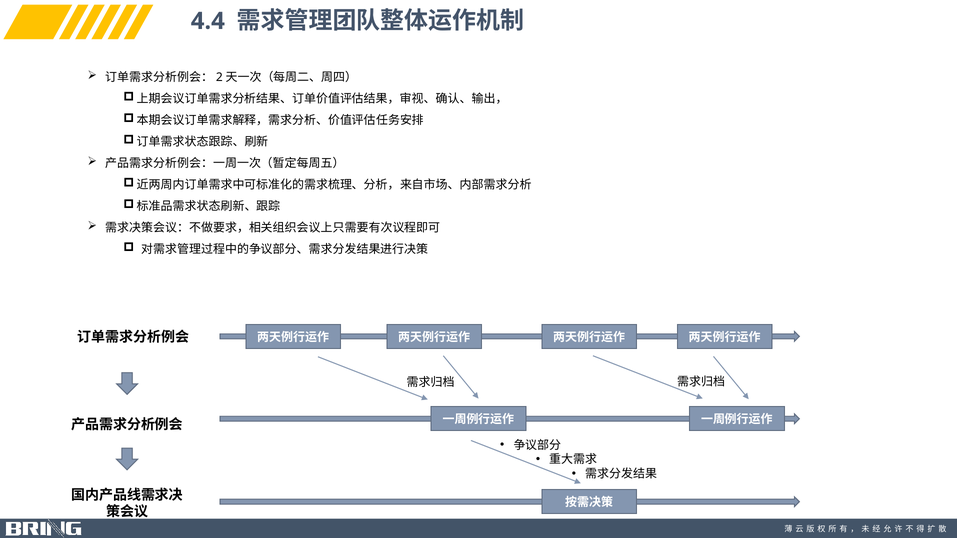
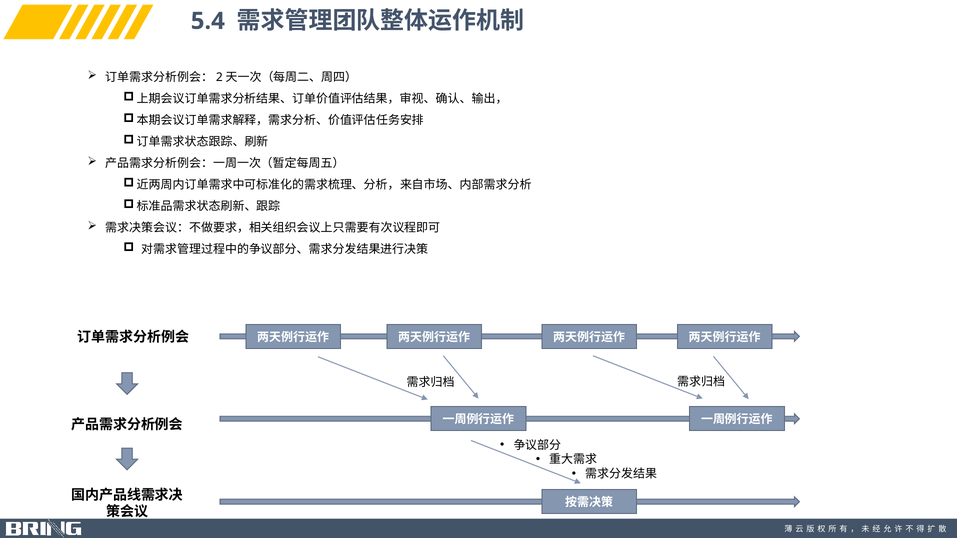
4.4: 4.4 -> 5.4
